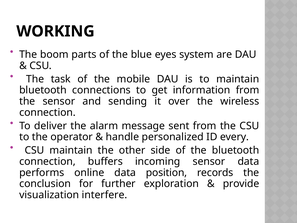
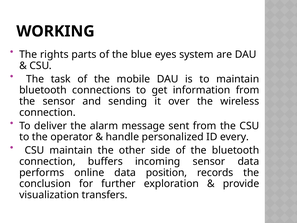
boom: boom -> rights
interfere: interfere -> transfers
